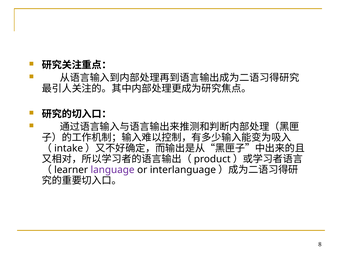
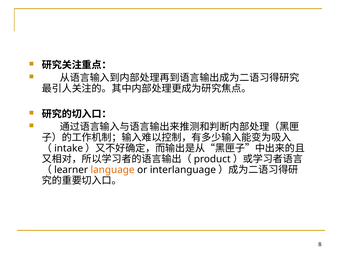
language colour: purple -> orange
